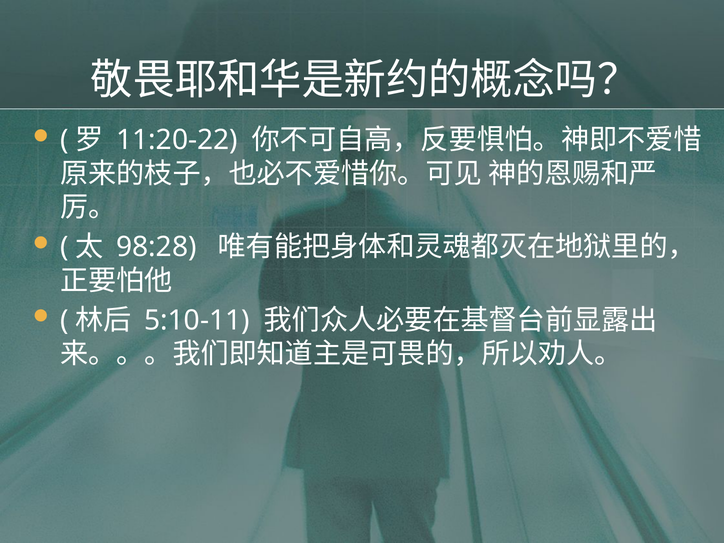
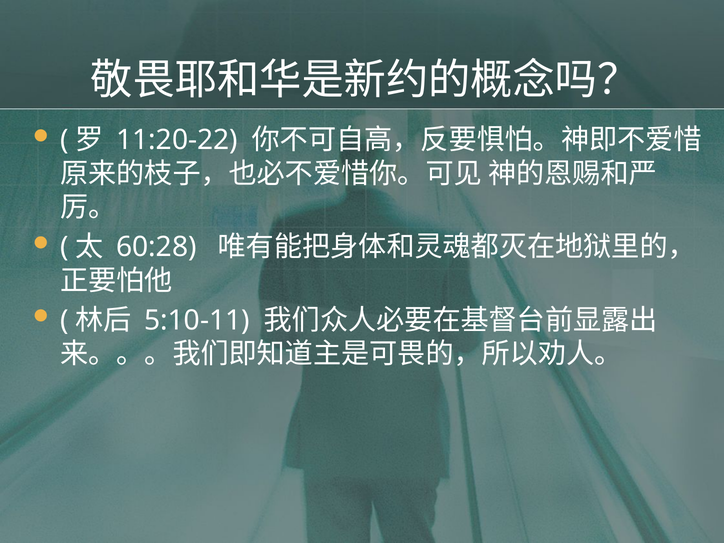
98:28: 98:28 -> 60:28
